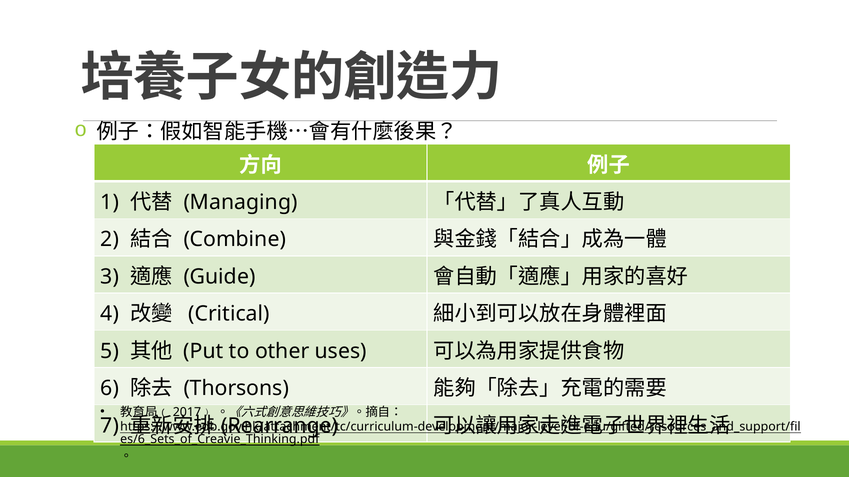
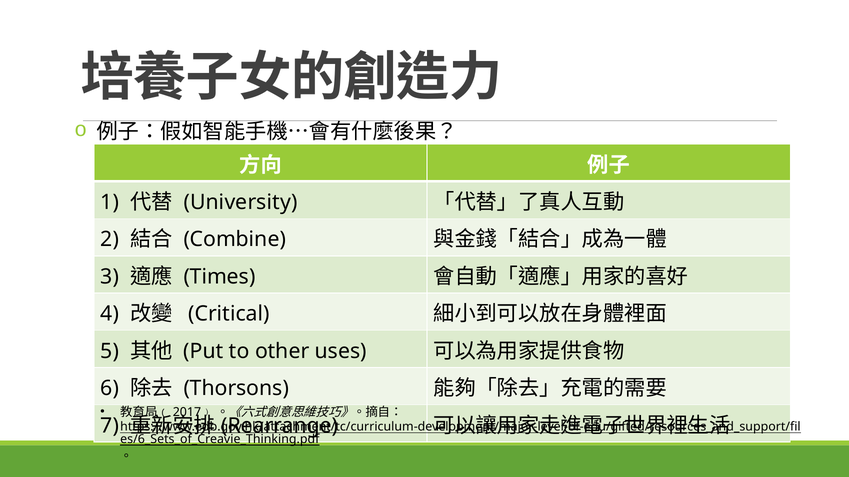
Managing: Managing -> University
Guide: Guide -> Times
